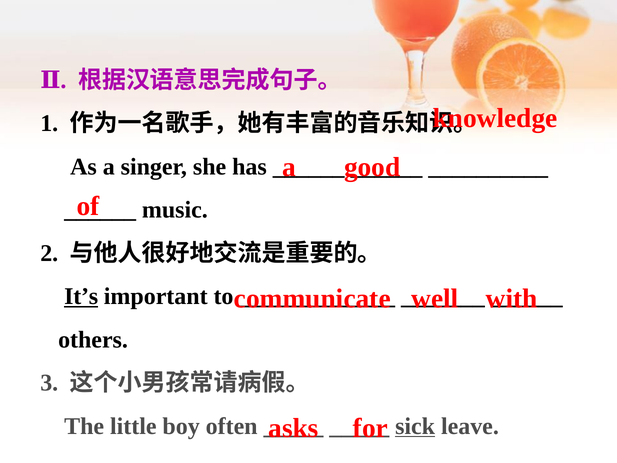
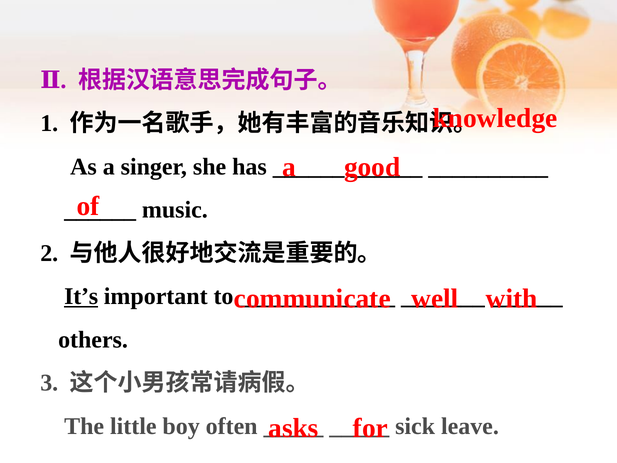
sick underline: present -> none
